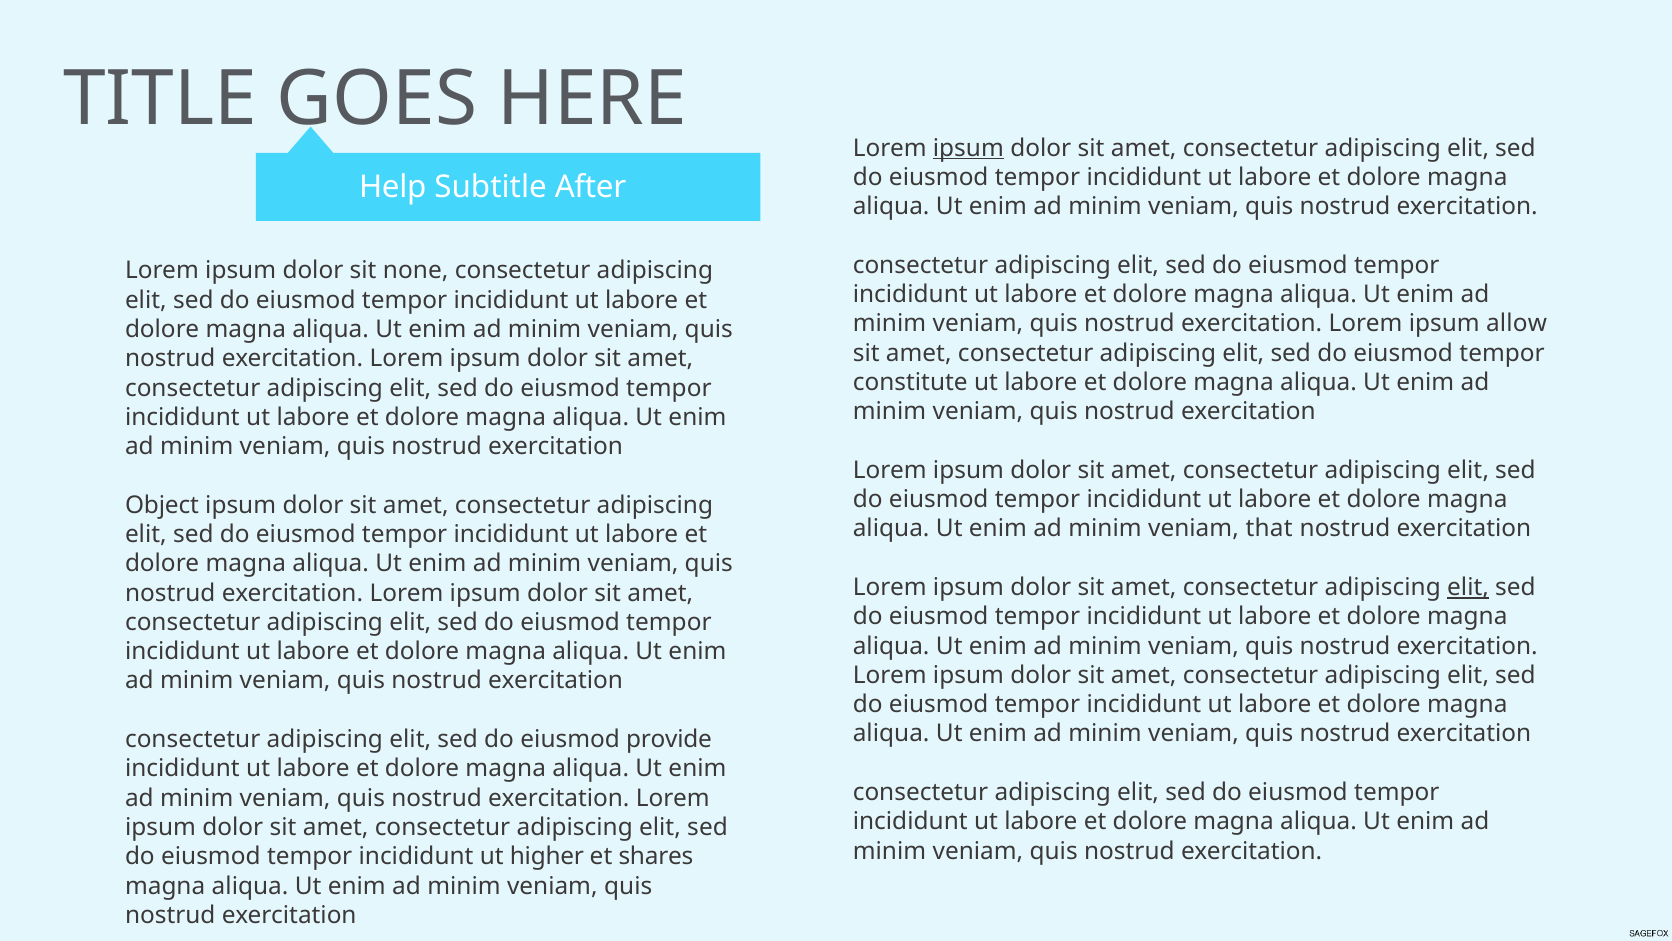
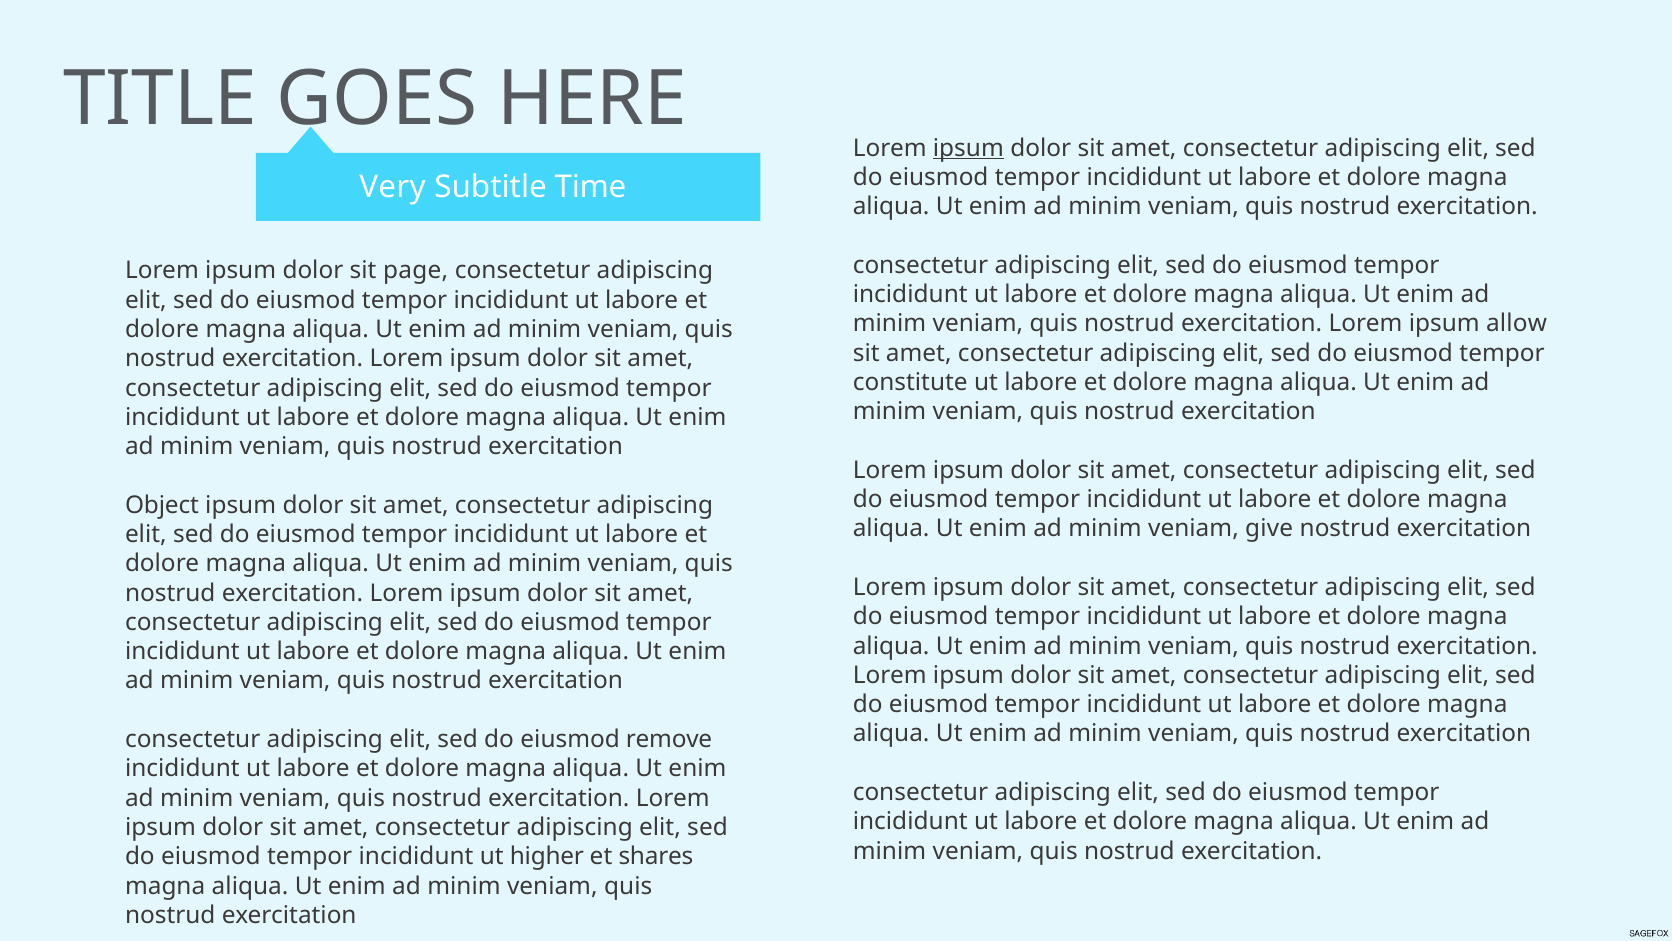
Help: Help -> Very
After: After -> Time
none: none -> page
that: that -> give
elit at (1468, 587) underline: present -> none
provide: provide -> remove
